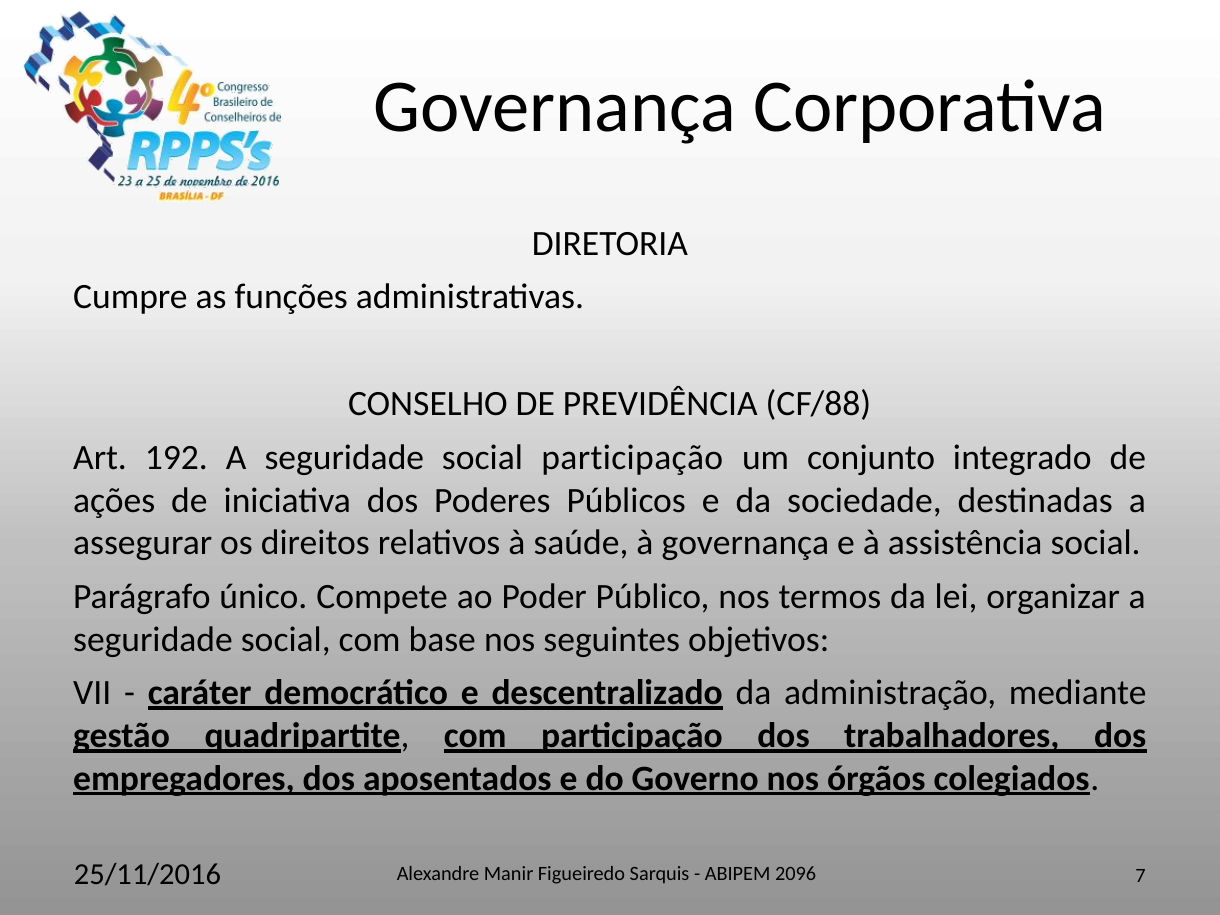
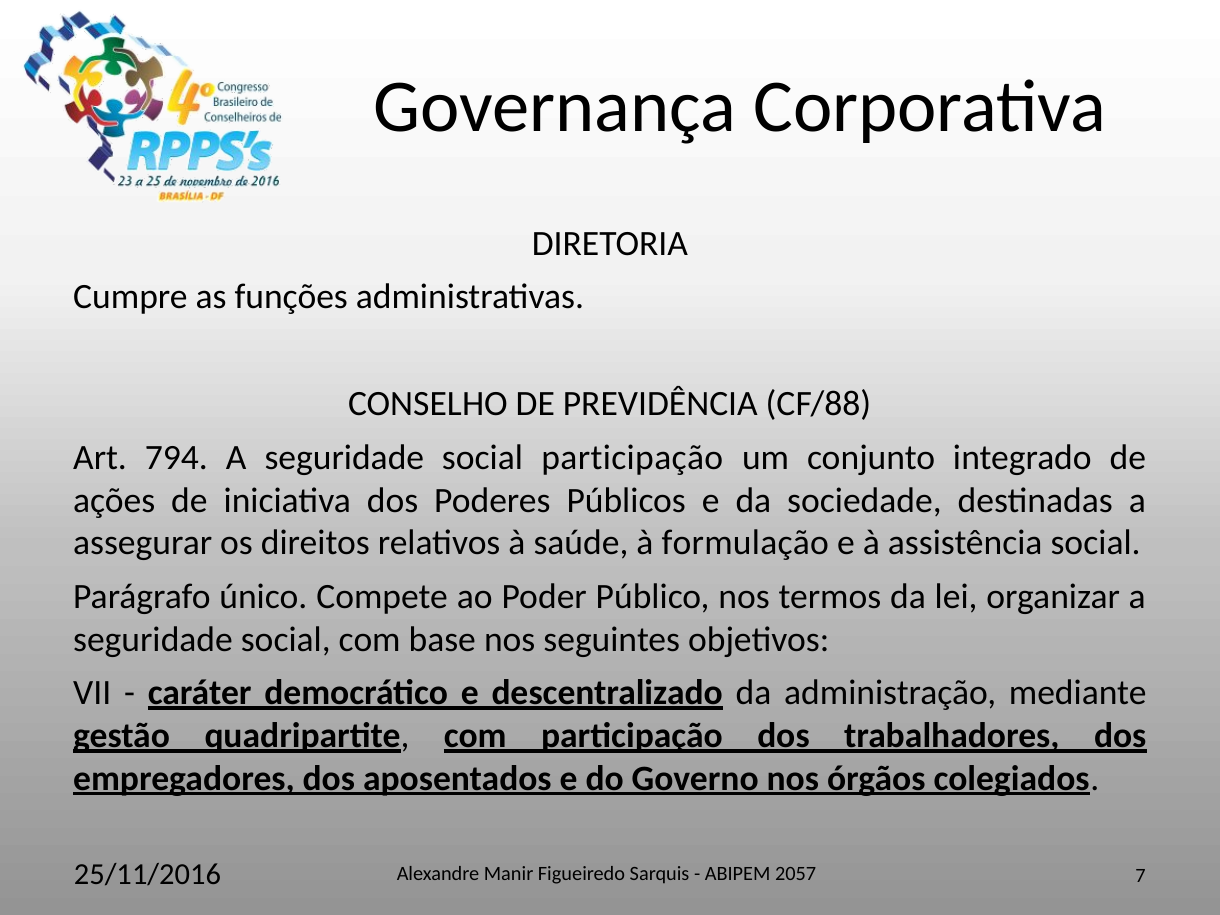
192: 192 -> 794
à governança: governança -> formulação
2096: 2096 -> 2057
